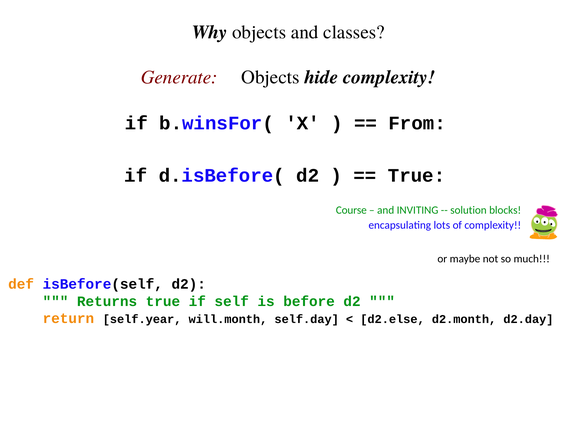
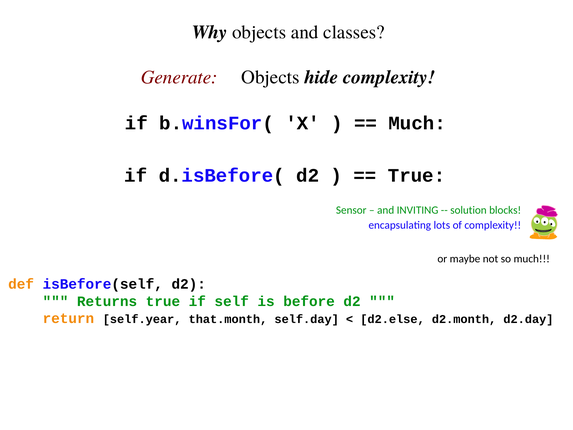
From at (417, 123): From -> Much
Course: Course -> Sensor
will.month: will.month -> that.month
